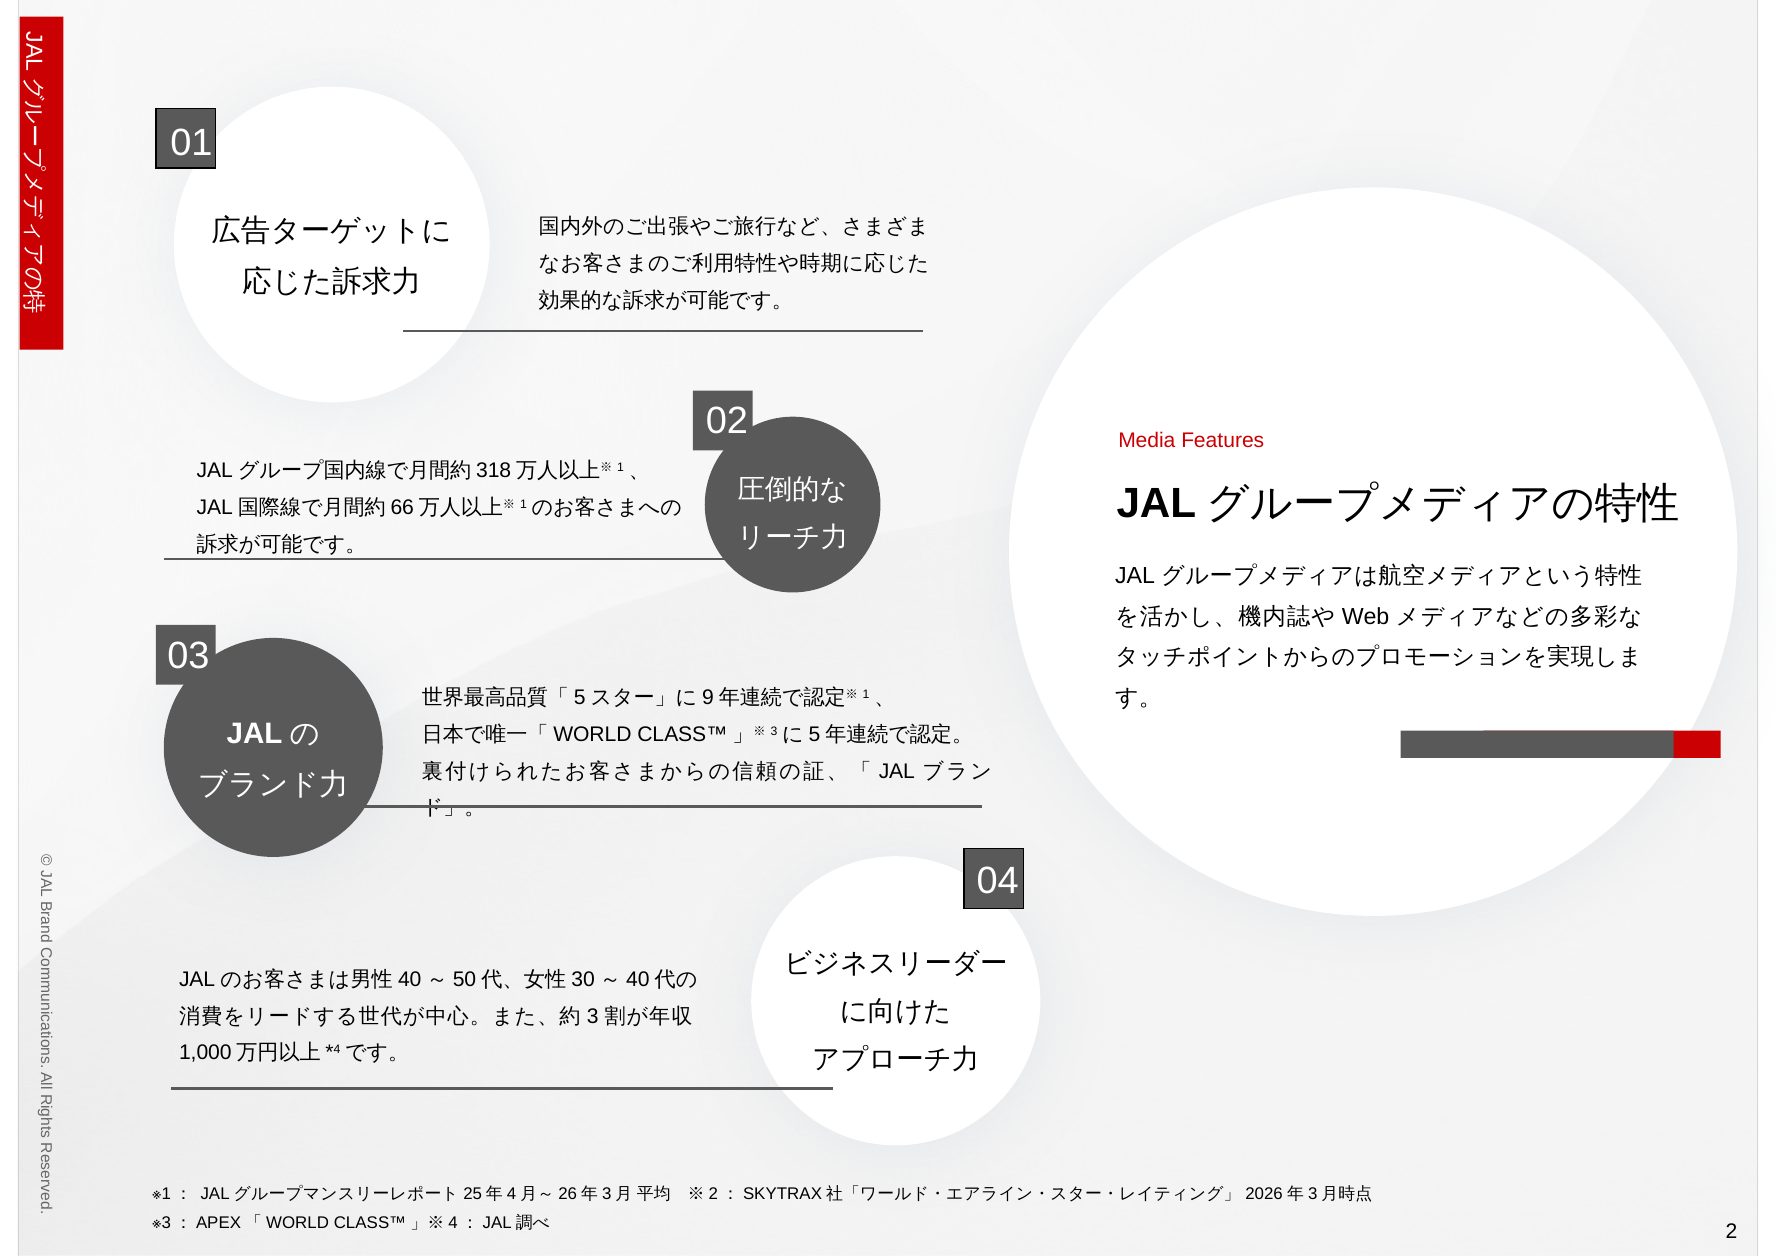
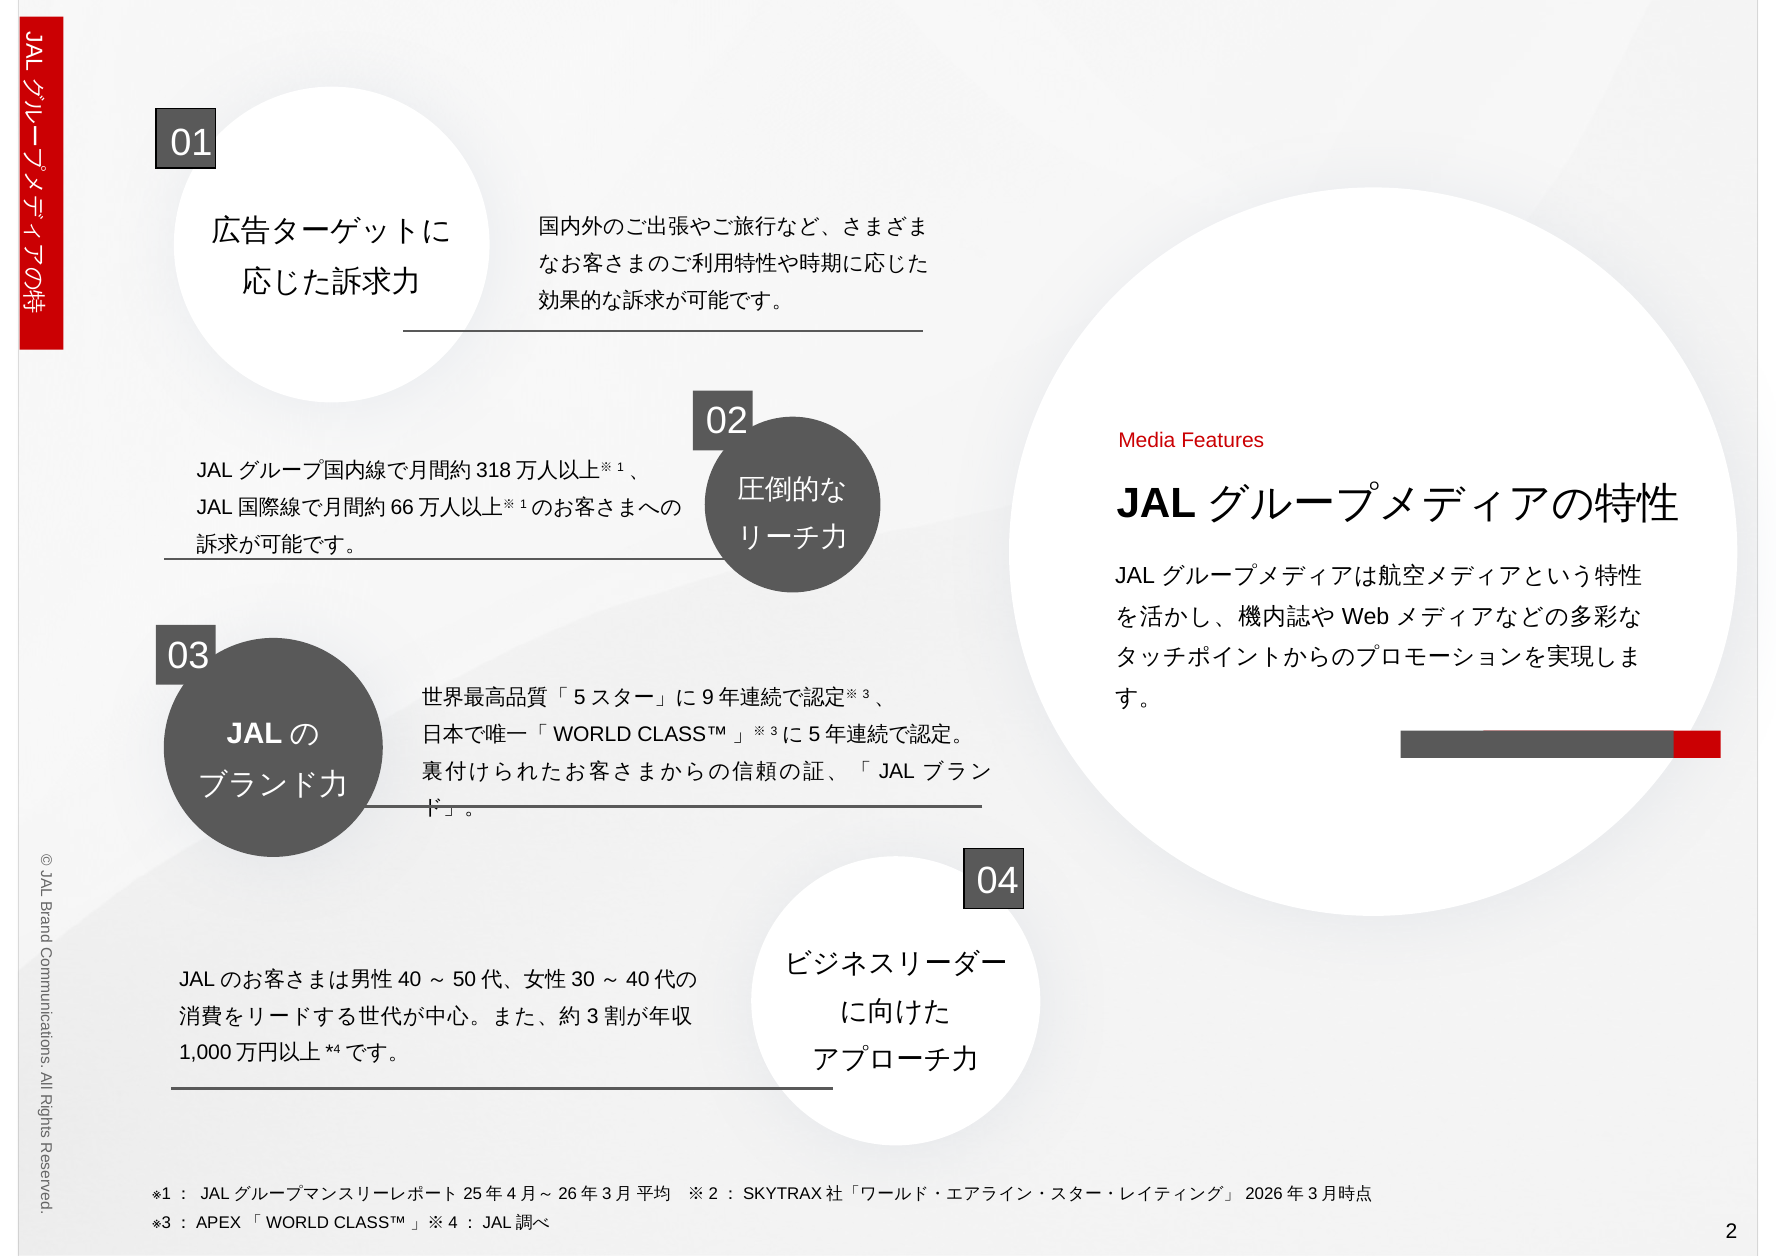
1 at (866, 694): 1 -> 3
